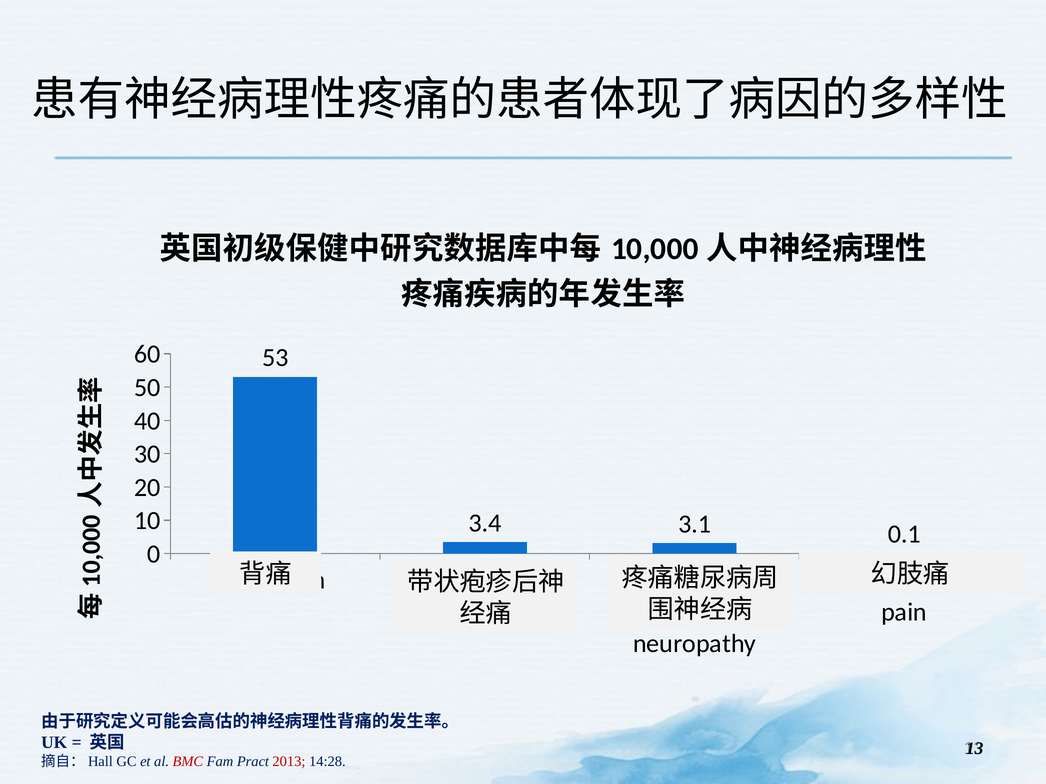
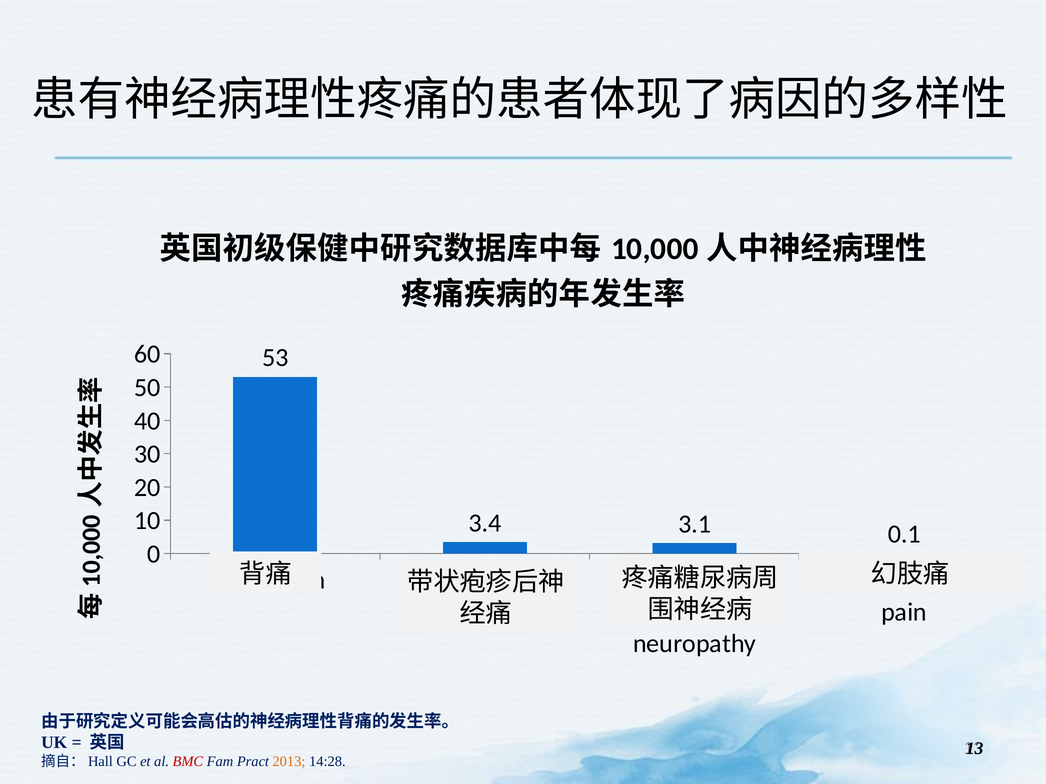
2013 colour: red -> orange
